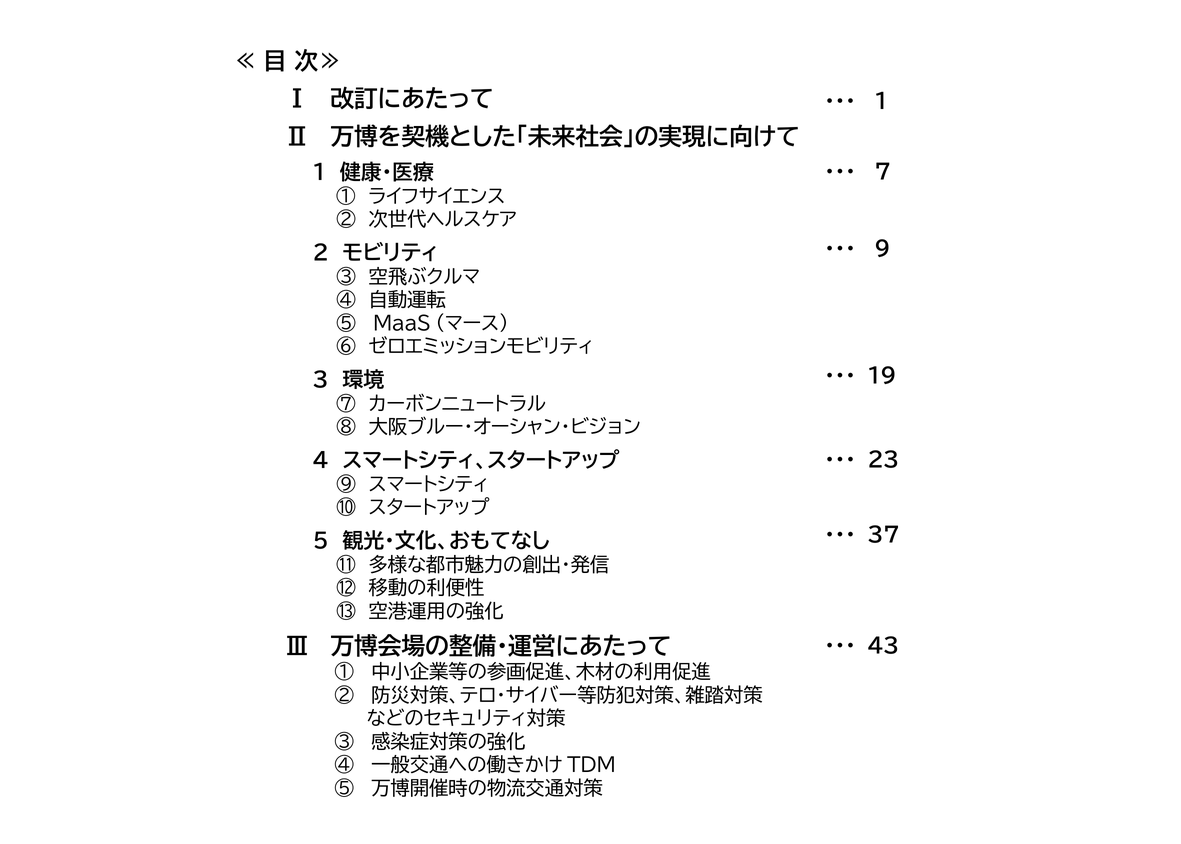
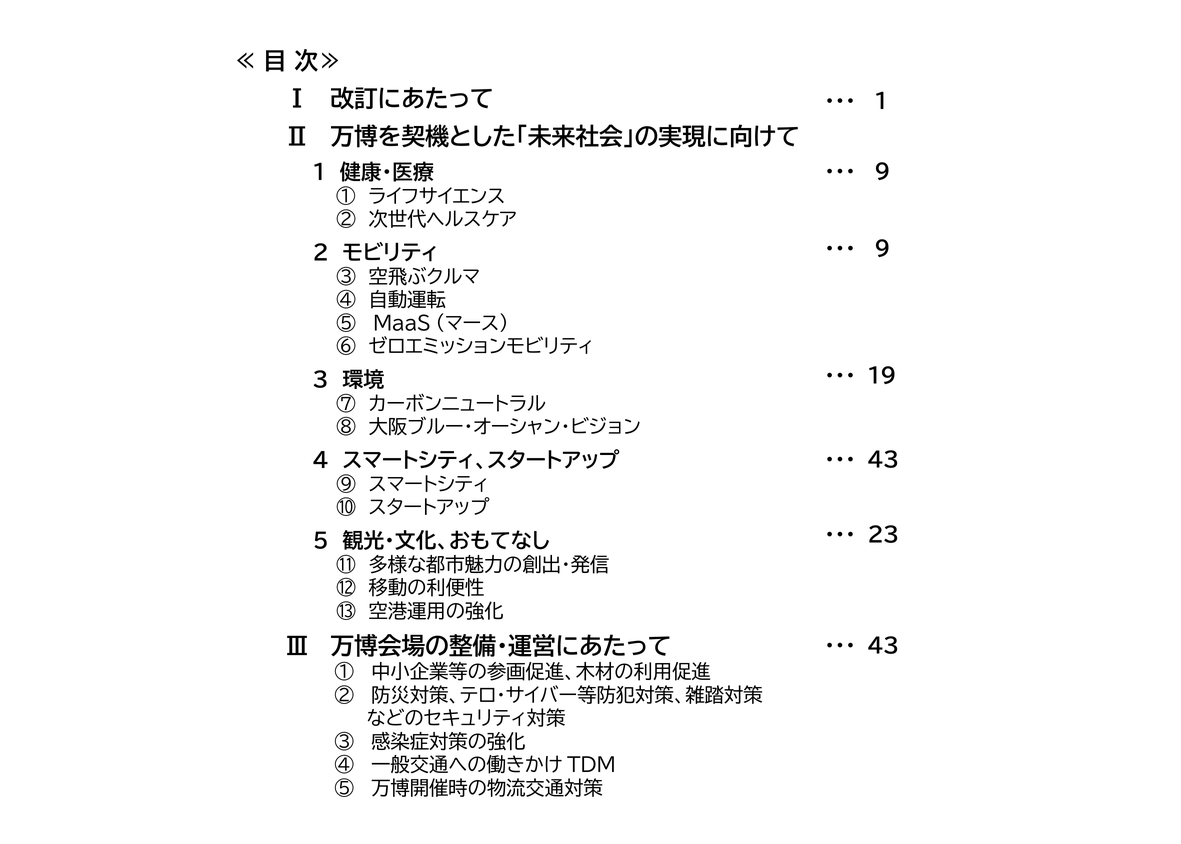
7 at (883, 172): 7 -> 9
23 at (883, 460): 23 -> 43
37: 37 -> 23
